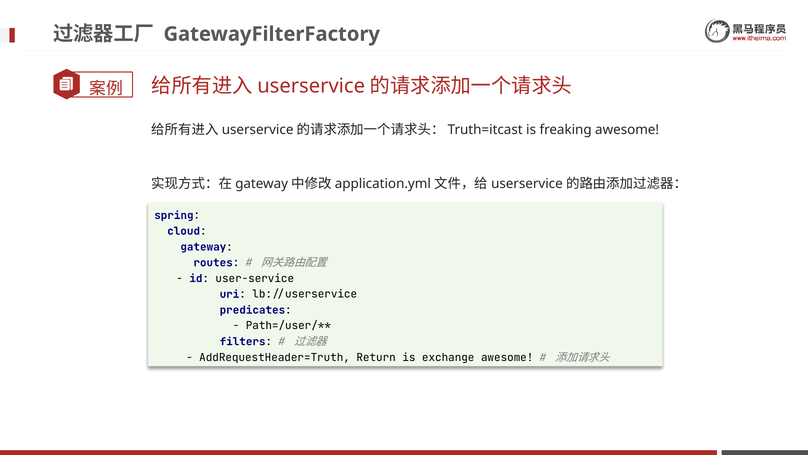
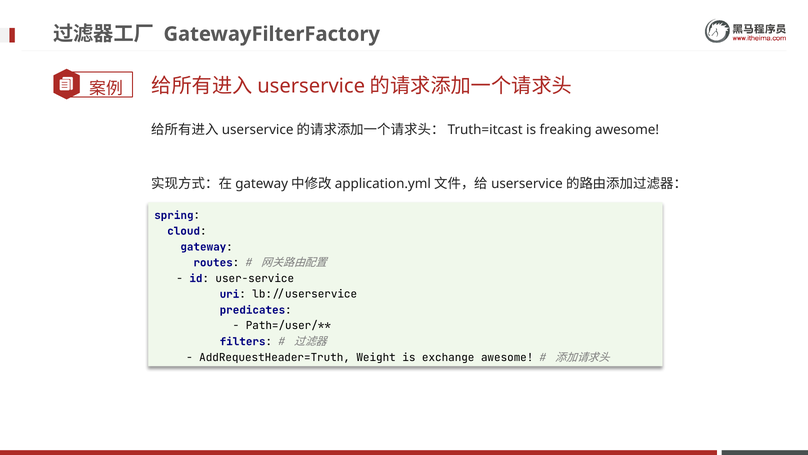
Return: Return -> Weight
